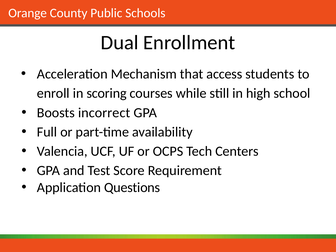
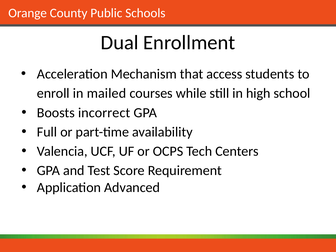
scoring: scoring -> mailed
Questions: Questions -> Advanced
